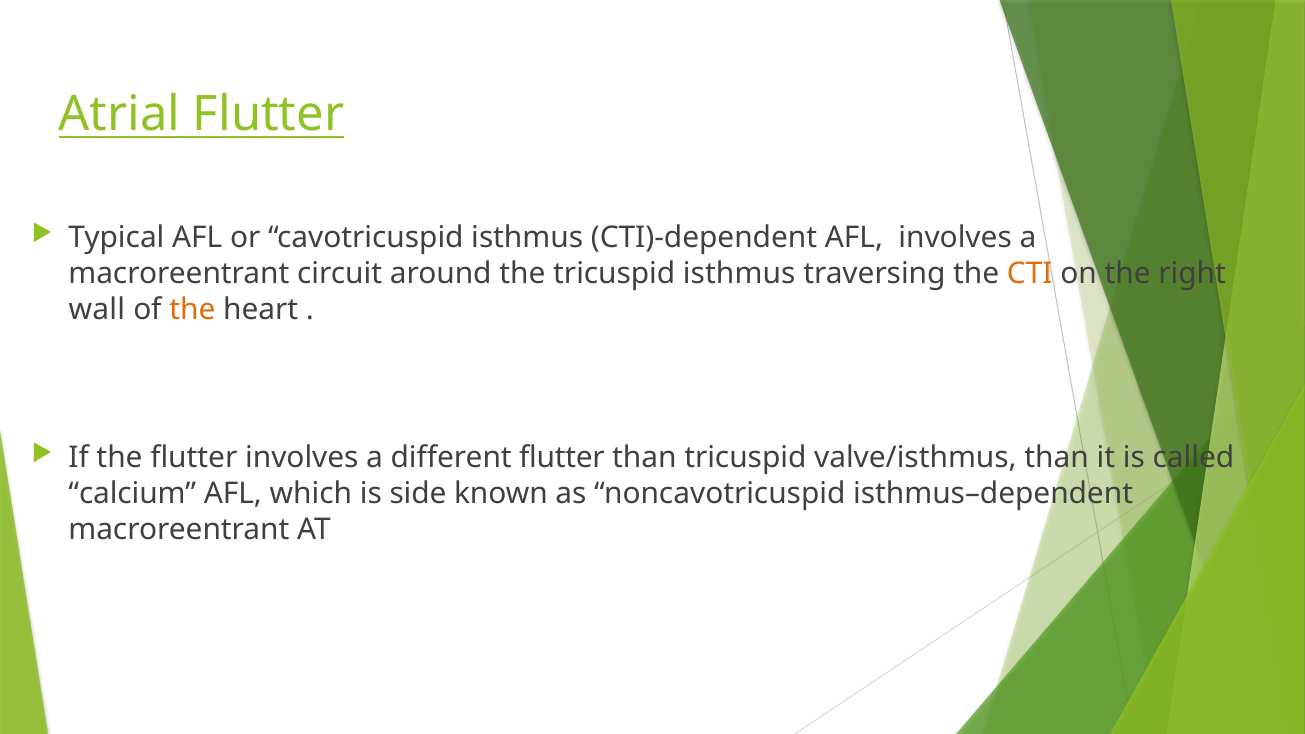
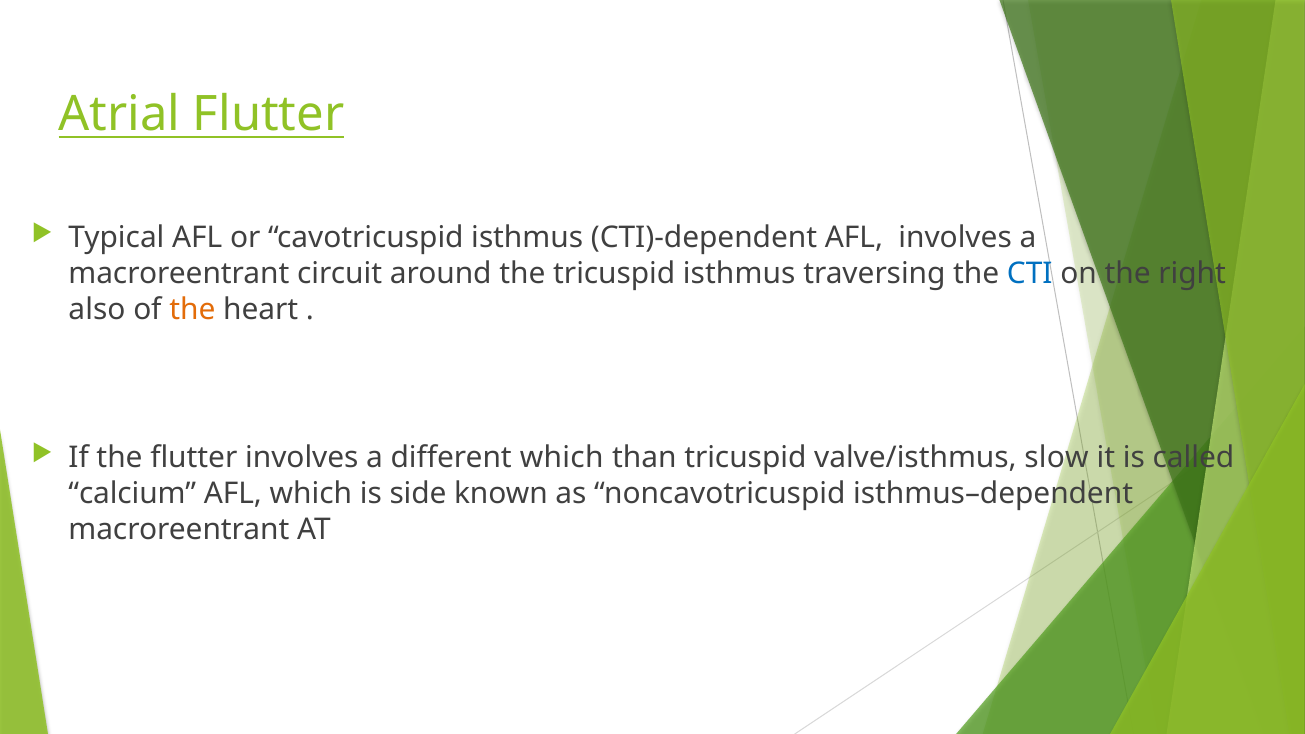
CTI colour: orange -> blue
wall: wall -> also
different flutter: flutter -> which
valve/isthmus than: than -> slow
